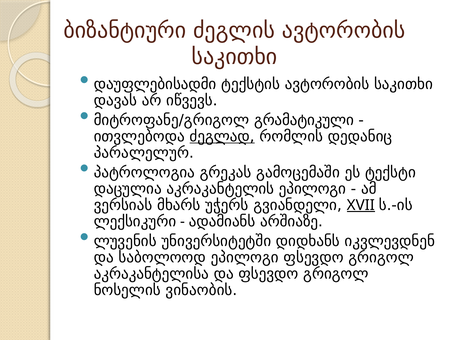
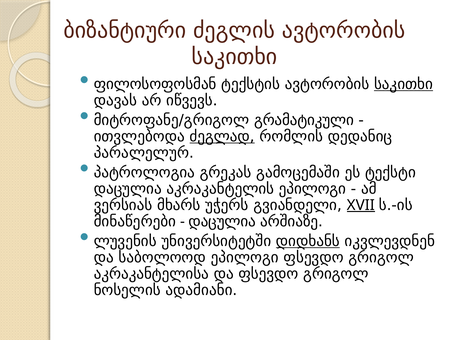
დაუფლებისადმი: დაუფლებისადმი -> ფილოსოფოსმან
საკითხი at (404, 84) underline: none -> present
ლექსიკური: ლექსიკური -> მინაწერები
ადამიანს at (222, 221): ადამიანს -> დაცულია
დიდხანს underline: none -> present
ვინაობის: ვინაობის -> ადამიანი
